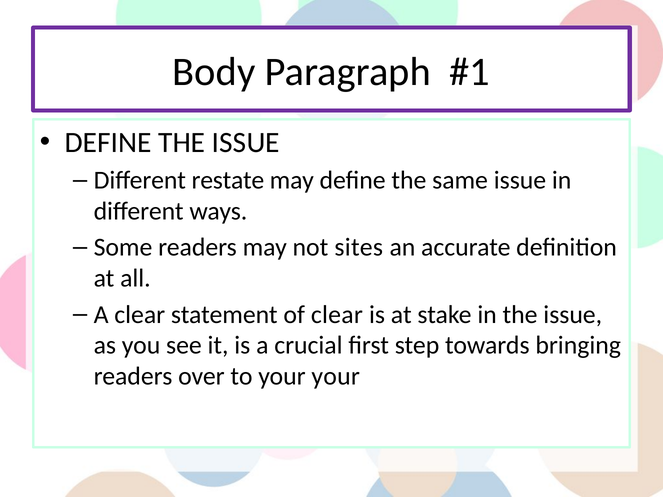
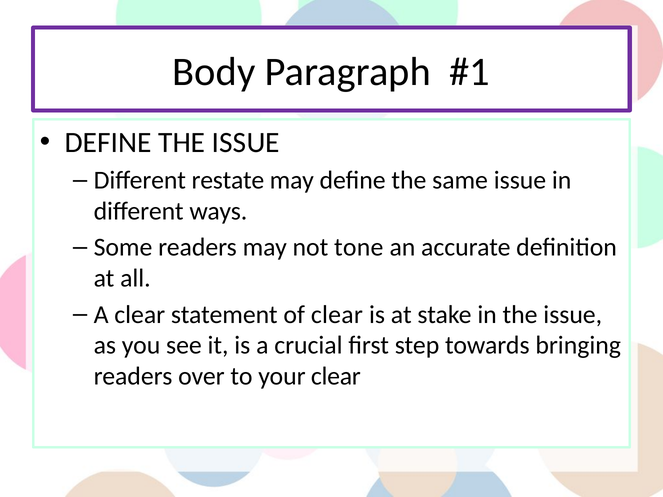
sites: sites -> tone
your your: your -> clear
